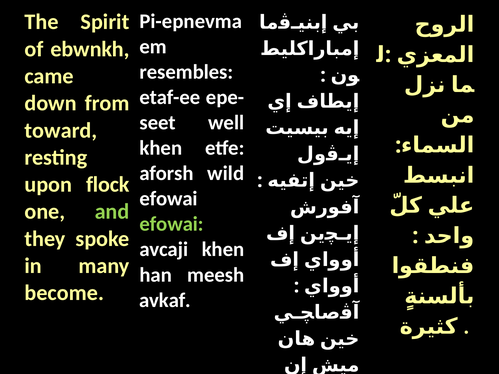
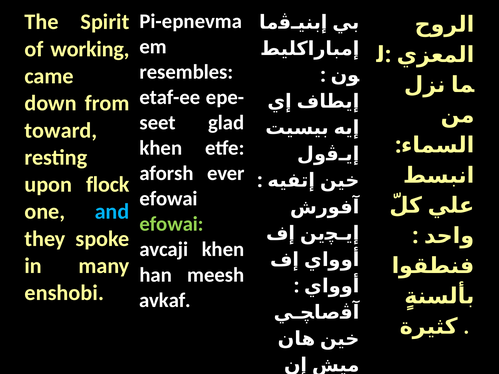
ebwnkh: ebwnkh -> working
well: well -> glad
wild: wild -> ever
and colour: light green -> light blue
become: become -> enshobi
